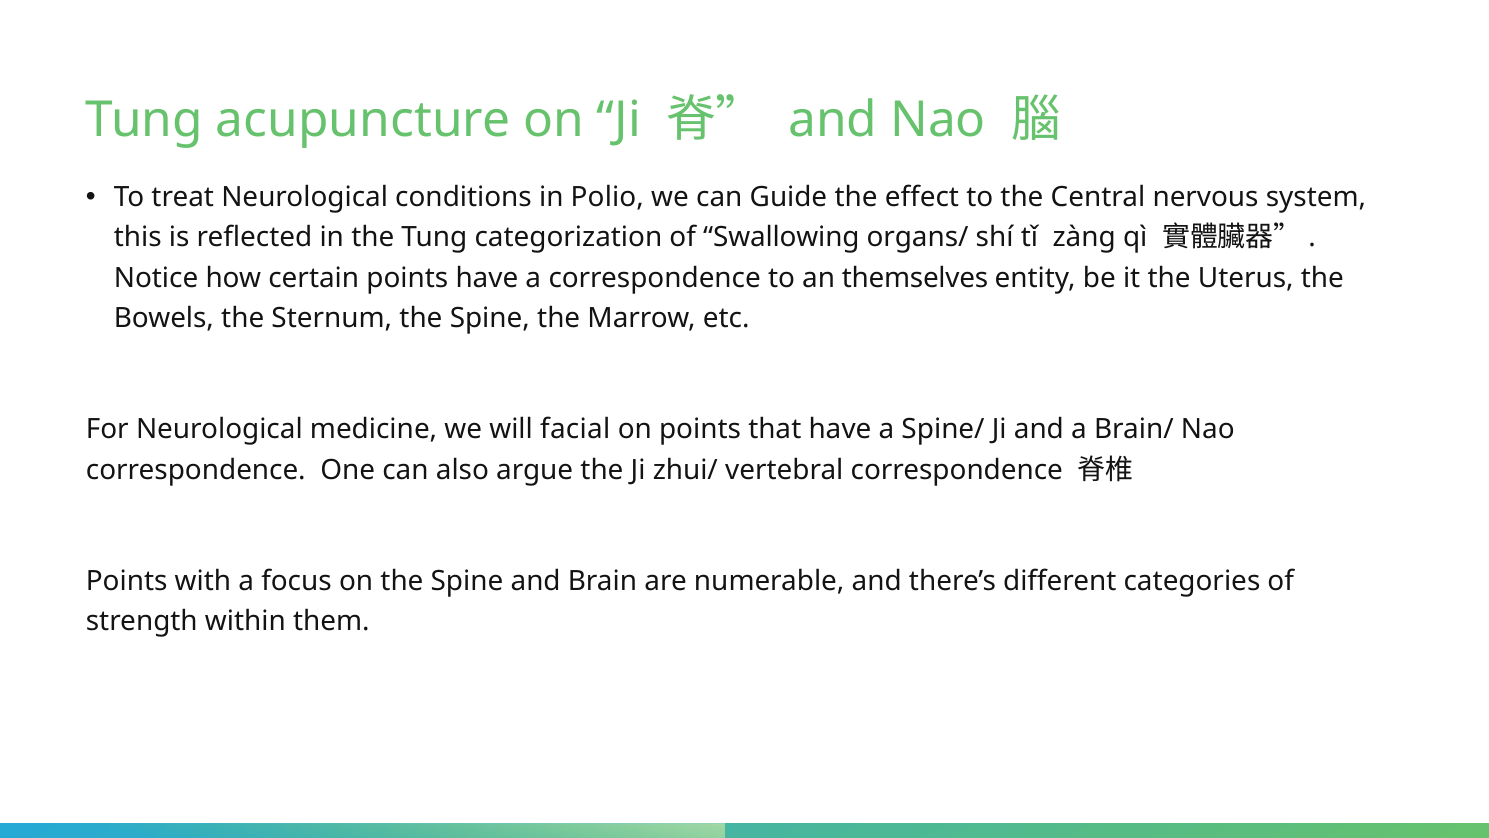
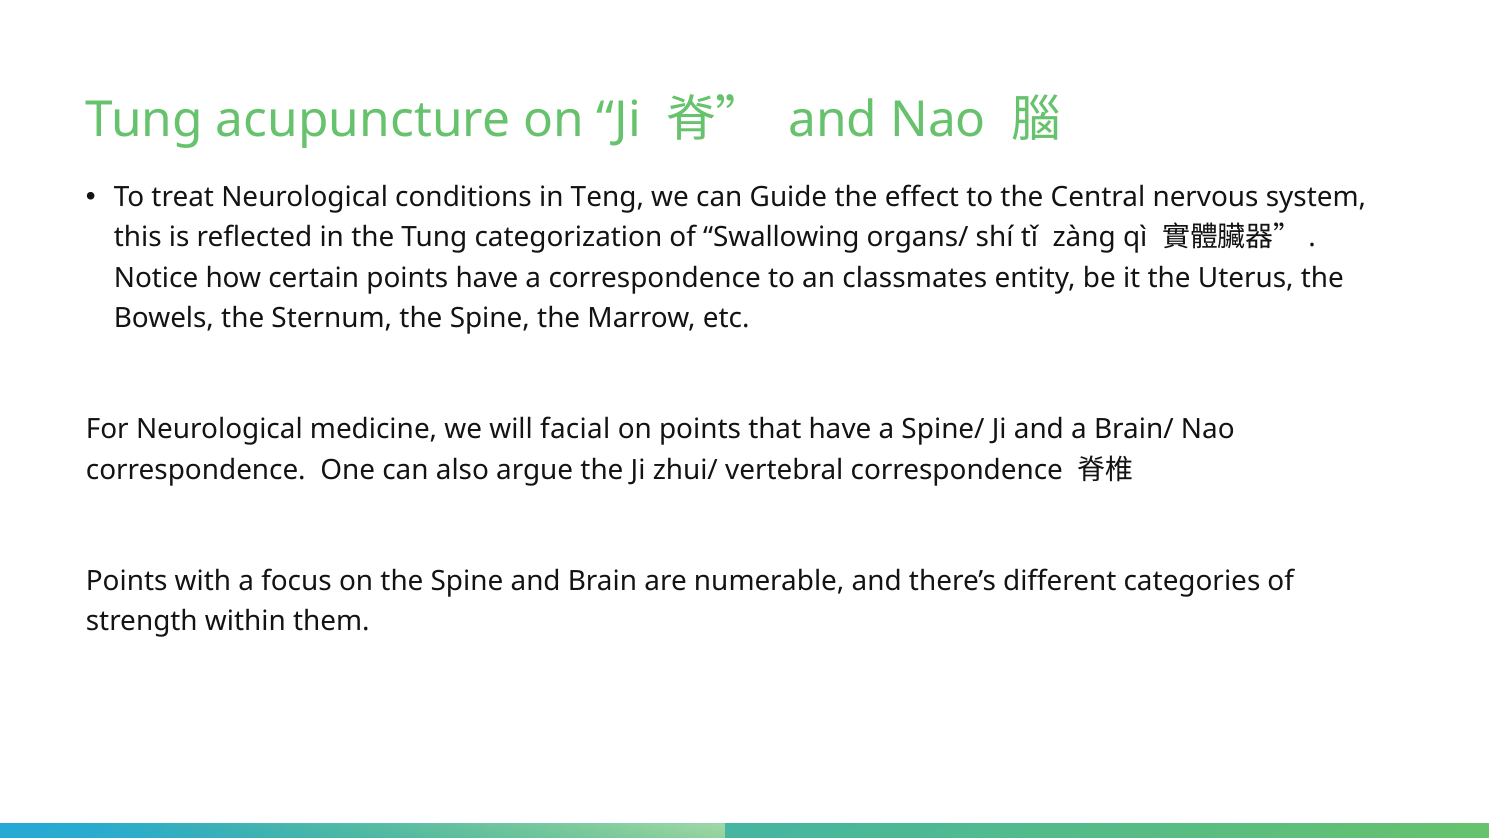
Polio: Polio -> Teng
themselves: themselves -> classmates
